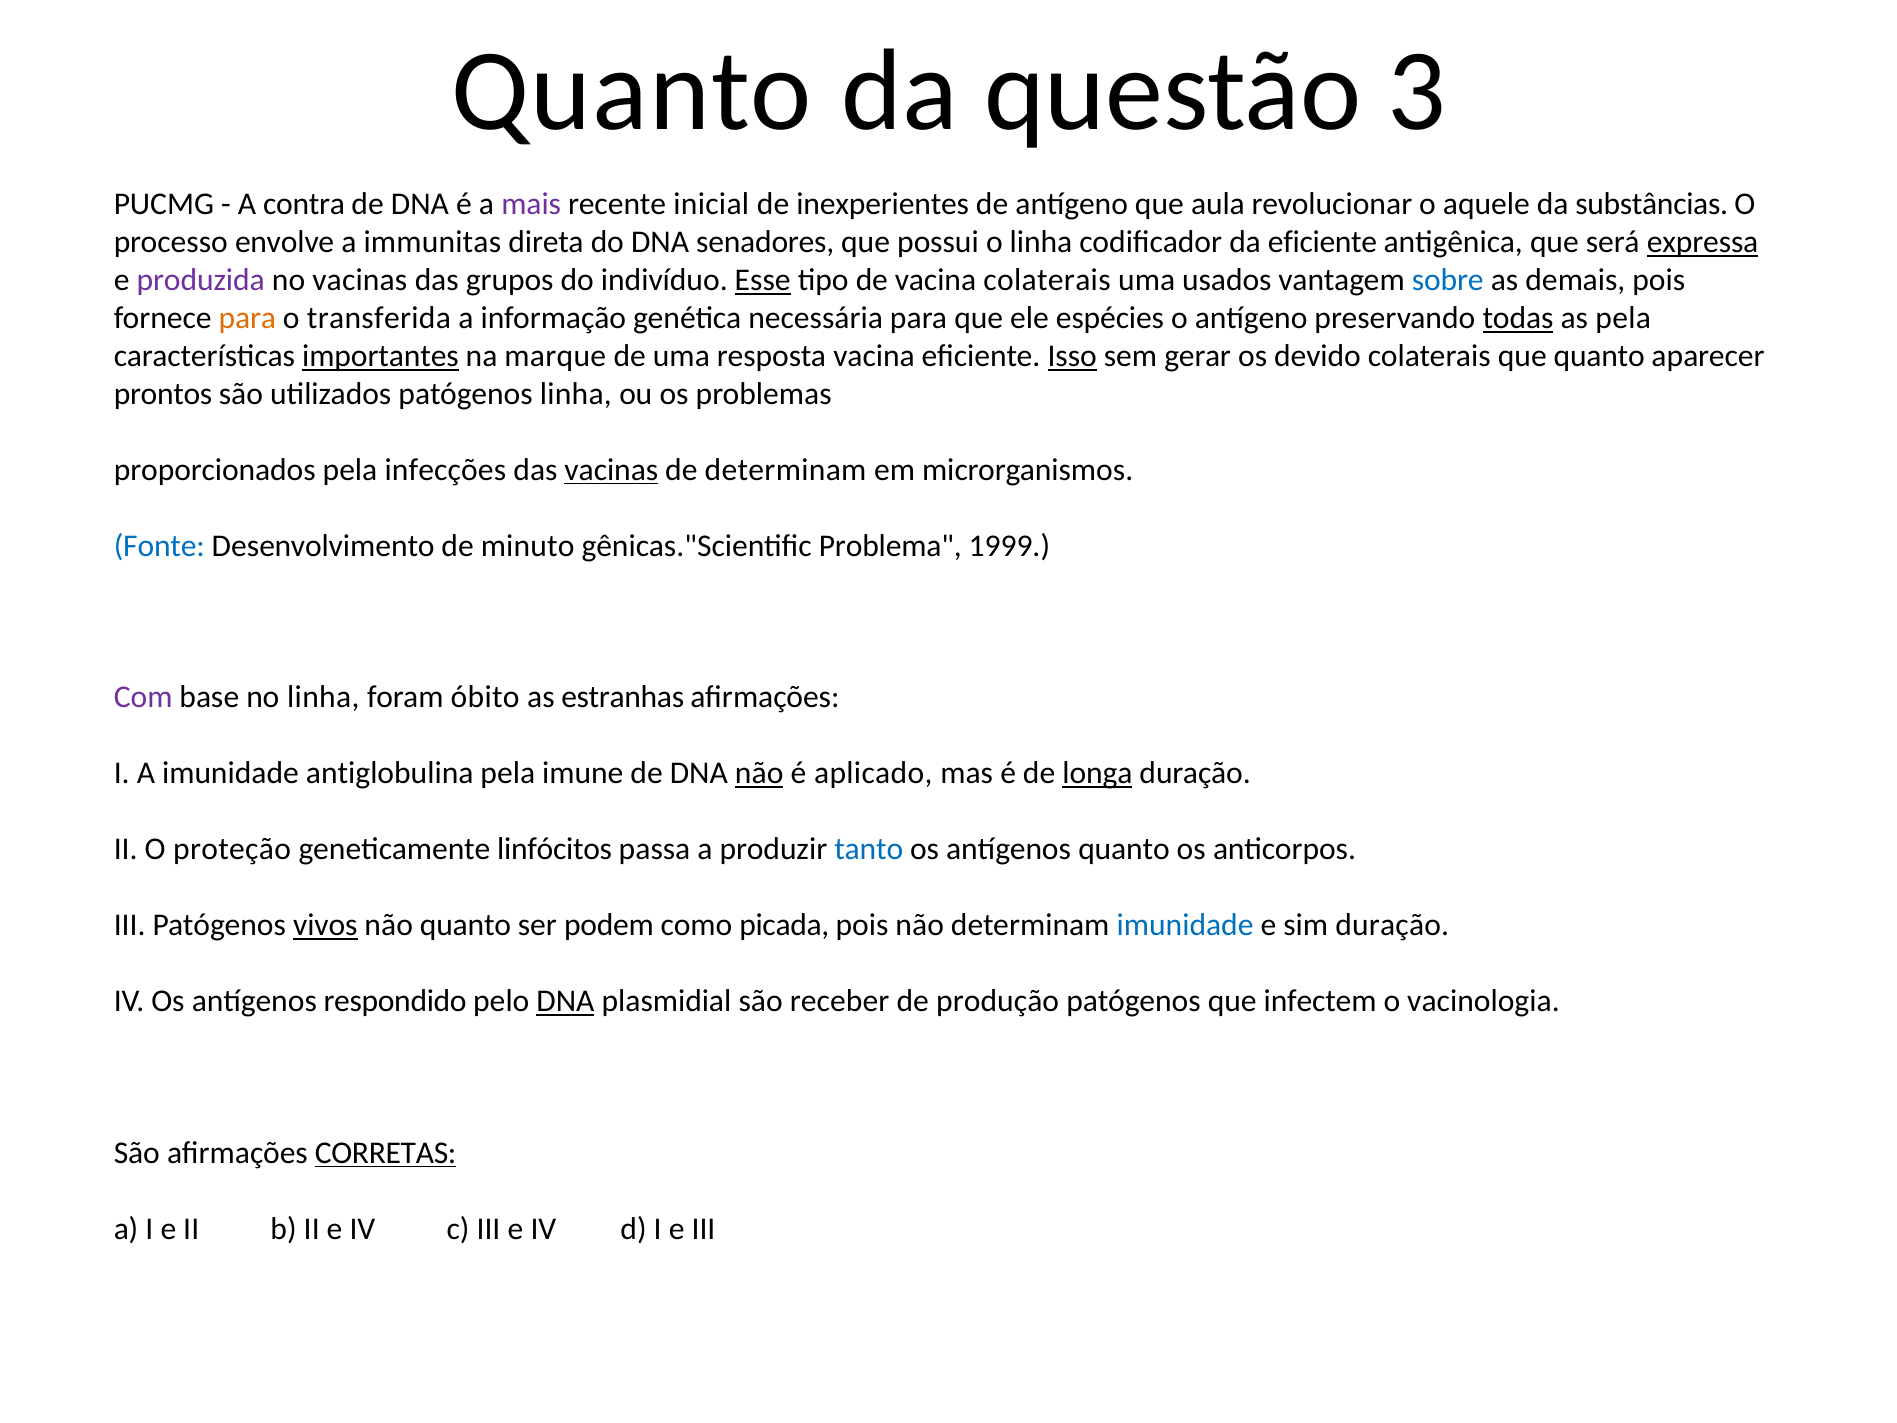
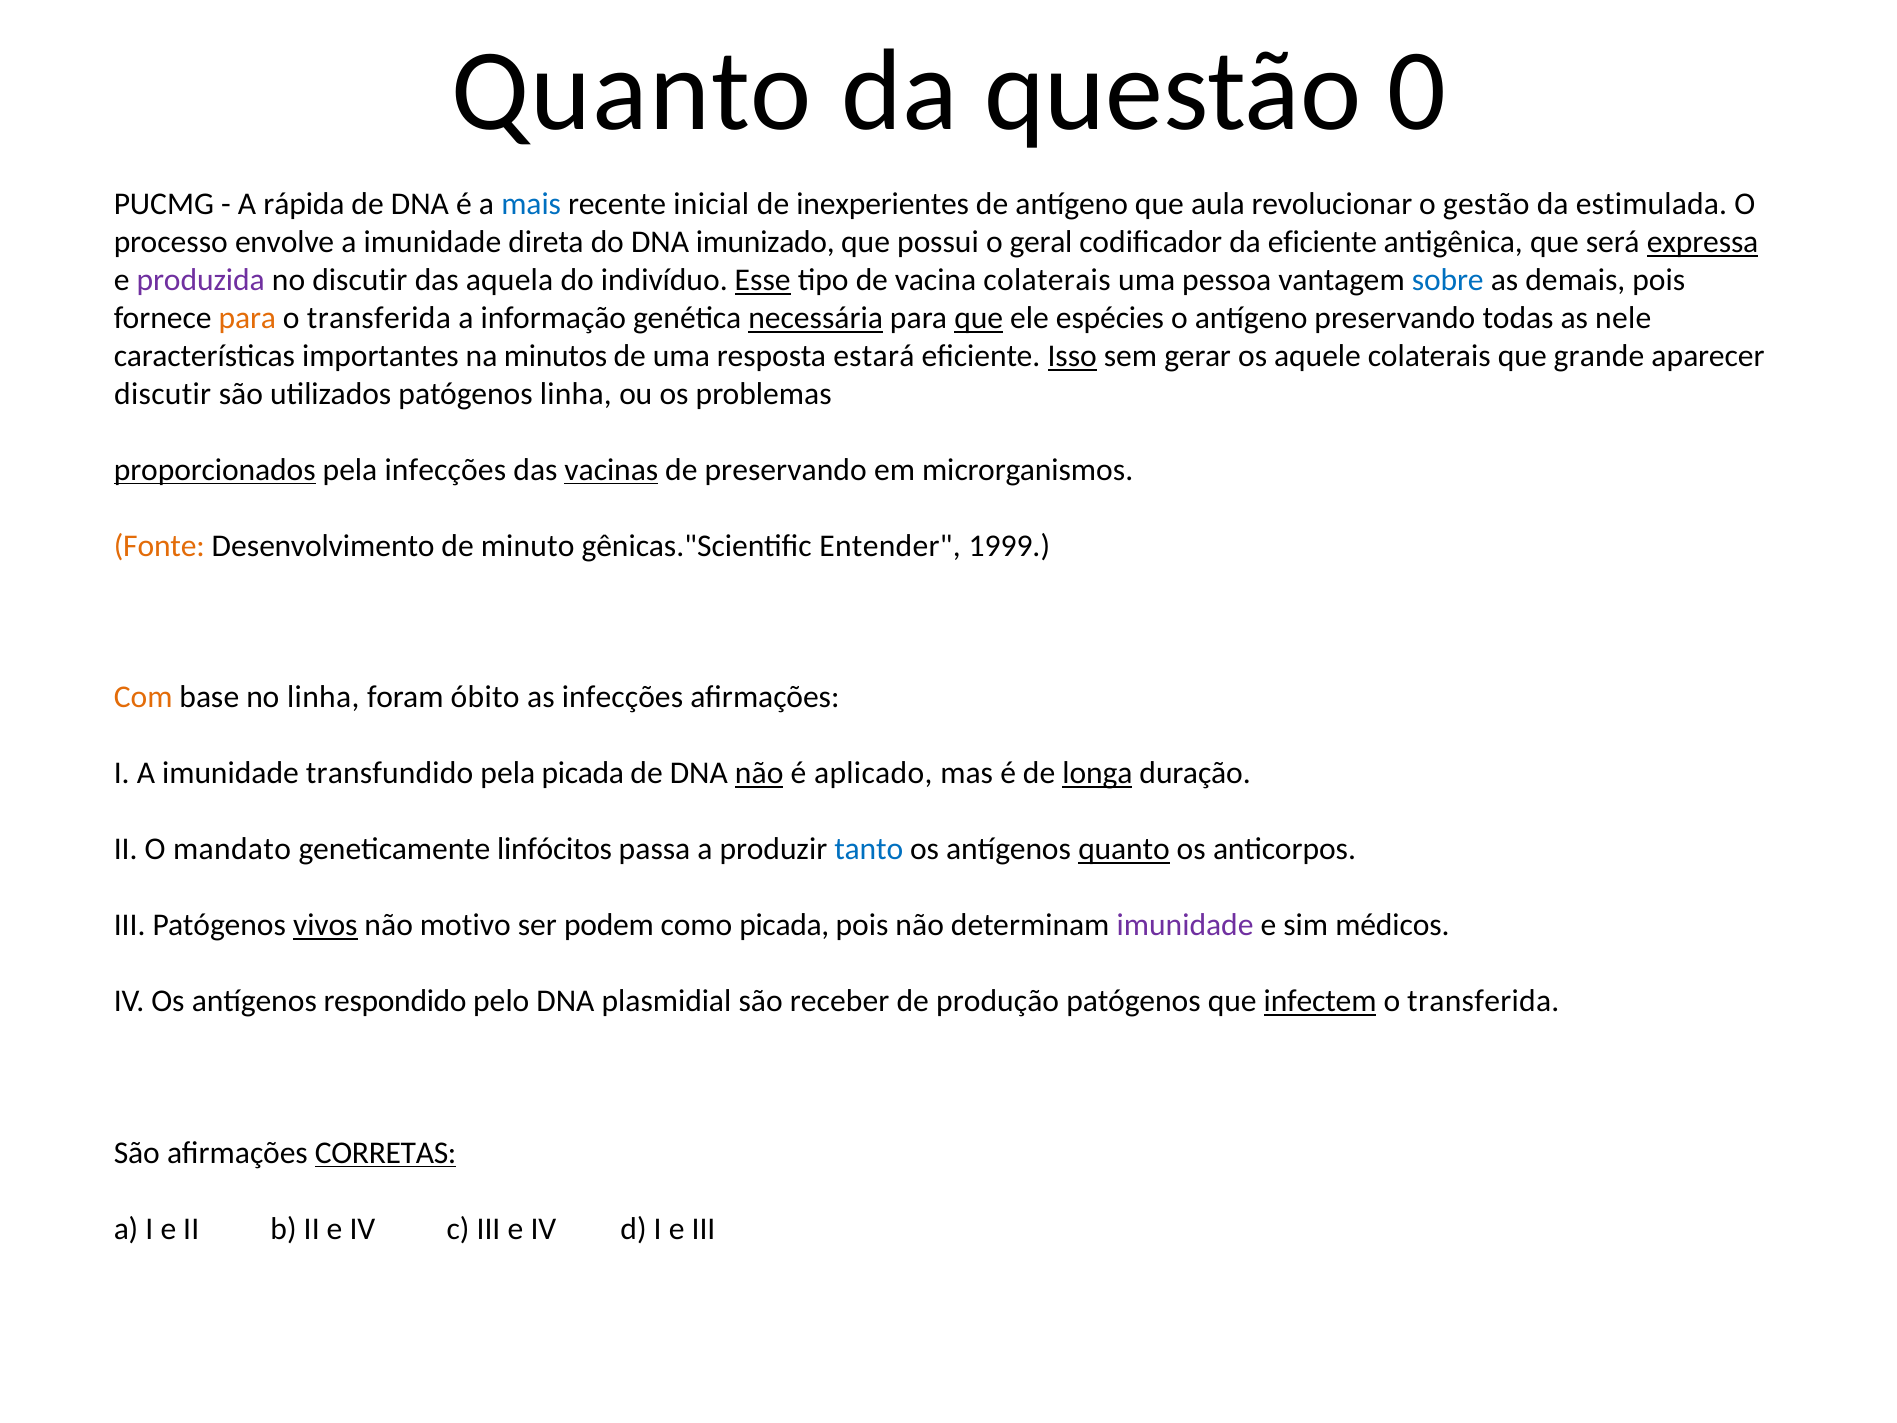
3: 3 -> 0
contra: contra -> rápida
mais colour: purple -> blue
aquele: aquele -> gestão
substâncias: substâncias -> estimulada
envolve a immunitas: immunitas -> imunidade
senadores: senadores -> imunizado
o linha: linha -> geral
no vacinas: vacinas -> discutir
grupos: grupos -> aquela
usados: usados -> pessoa
necessária underline: none -> present
que at (979, 318) underline: none -> present
todas underline: present -> none
as pela: pela -> nele
importantes underline: present -> none
marque: marque -> minutos
resposta vacina: vacina -> estará
devido: devido -> aquele
que quanto: quanto -> grande
prontos at (163, 394): prontos -> discutir
proporcionados underline: none -> present
de determinam: determinam -> preservando
Fonte colour: blue -> orange
Problema: Problema -> Entender
Com colour: purple -> orange
as estranhas: estranhas -> infecções
antiglobulina: antiglobulina -> transfundido
pela imune: imune -> picada
proteção: proteção -> mandato
quanto at (1124, 849) underline: none -> present
não quanto: quanto -> motivo
imunidade at (1185, 925) colour: blue -> purple
sim duração: duração -> médicos
DNA at (565, 1001) underline: present -> none
infectem underline: none -> present
vacinologia at (1483, 1001): vacinologia -> transferida
